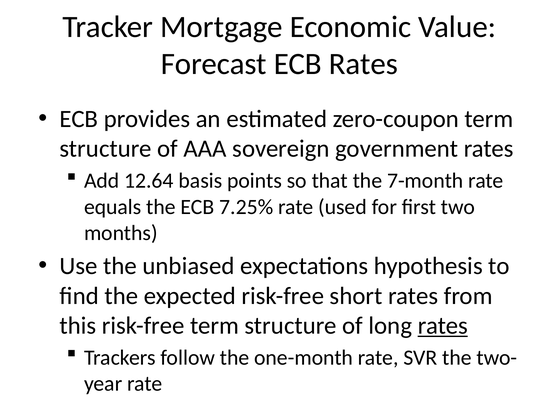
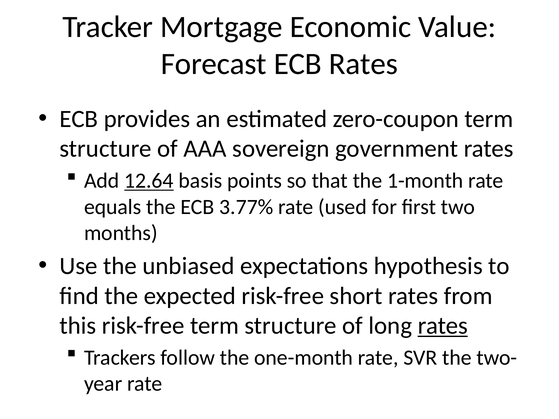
12.64 underline: none -> present
7-month: 7-month -> 1-month
7.25%: 7.25% -> 3.77%
